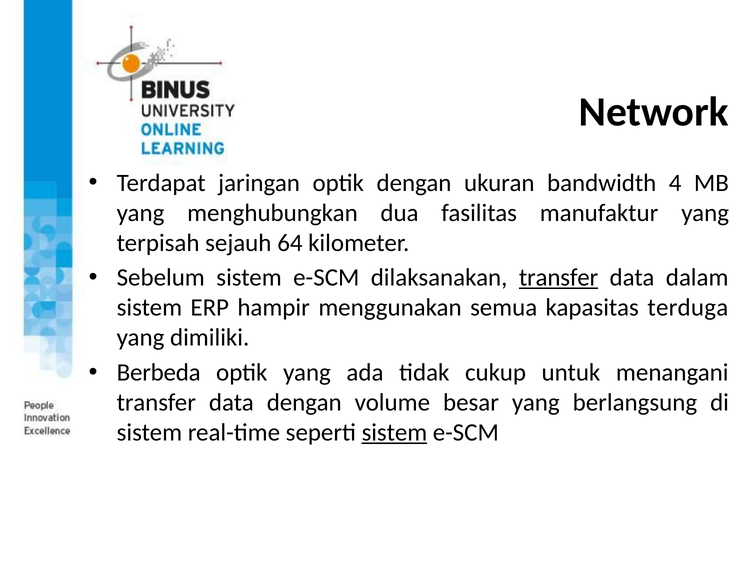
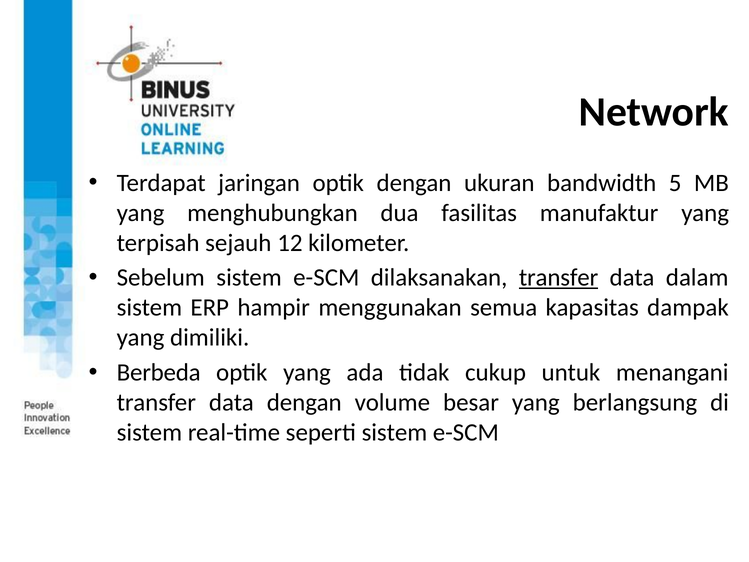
4: 4 -> 5
64: 64 -> 12
terduga: terduga -> dampak
sistem at (394, 432) underline: present -> none
